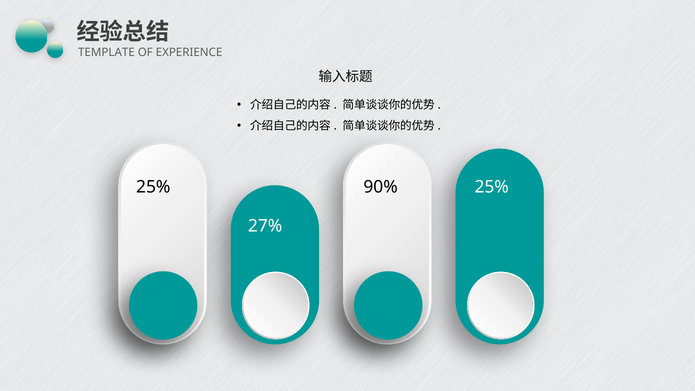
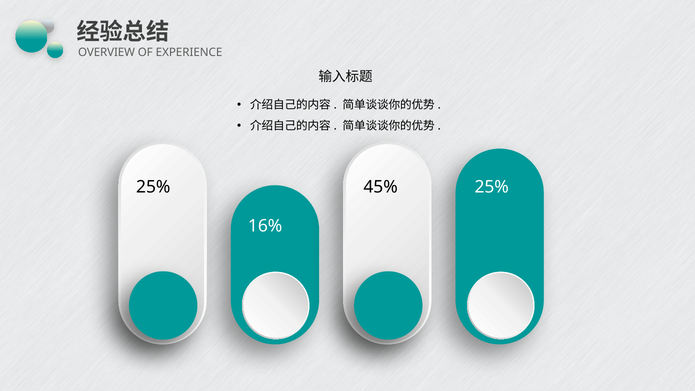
TEMPLATE: TEMPLATE -> OVERVIEW
90%: 90% -> 45%
27%: 27% -> 16%
